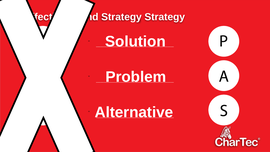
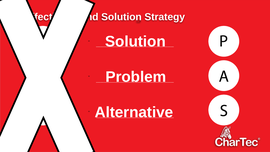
Strategy at (121, 17): Strategy -> Solution
